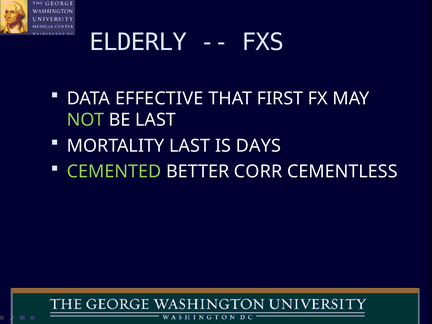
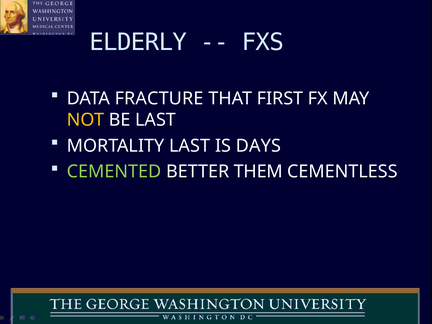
EFFECTIVE: EFFECTIVE -> FRACTURE
NOT colour: light green -> yellow
CORR: CORR -> THEM
